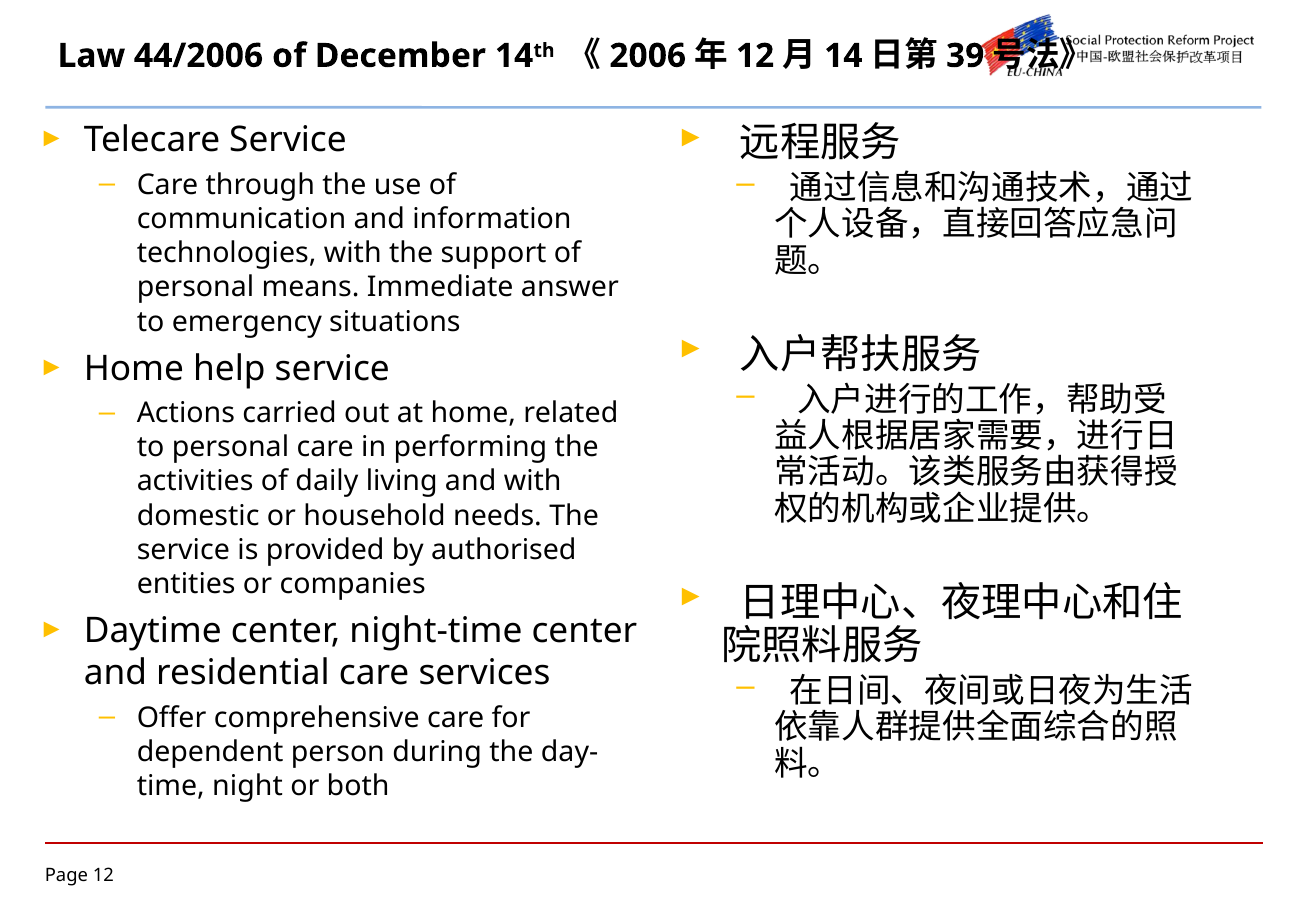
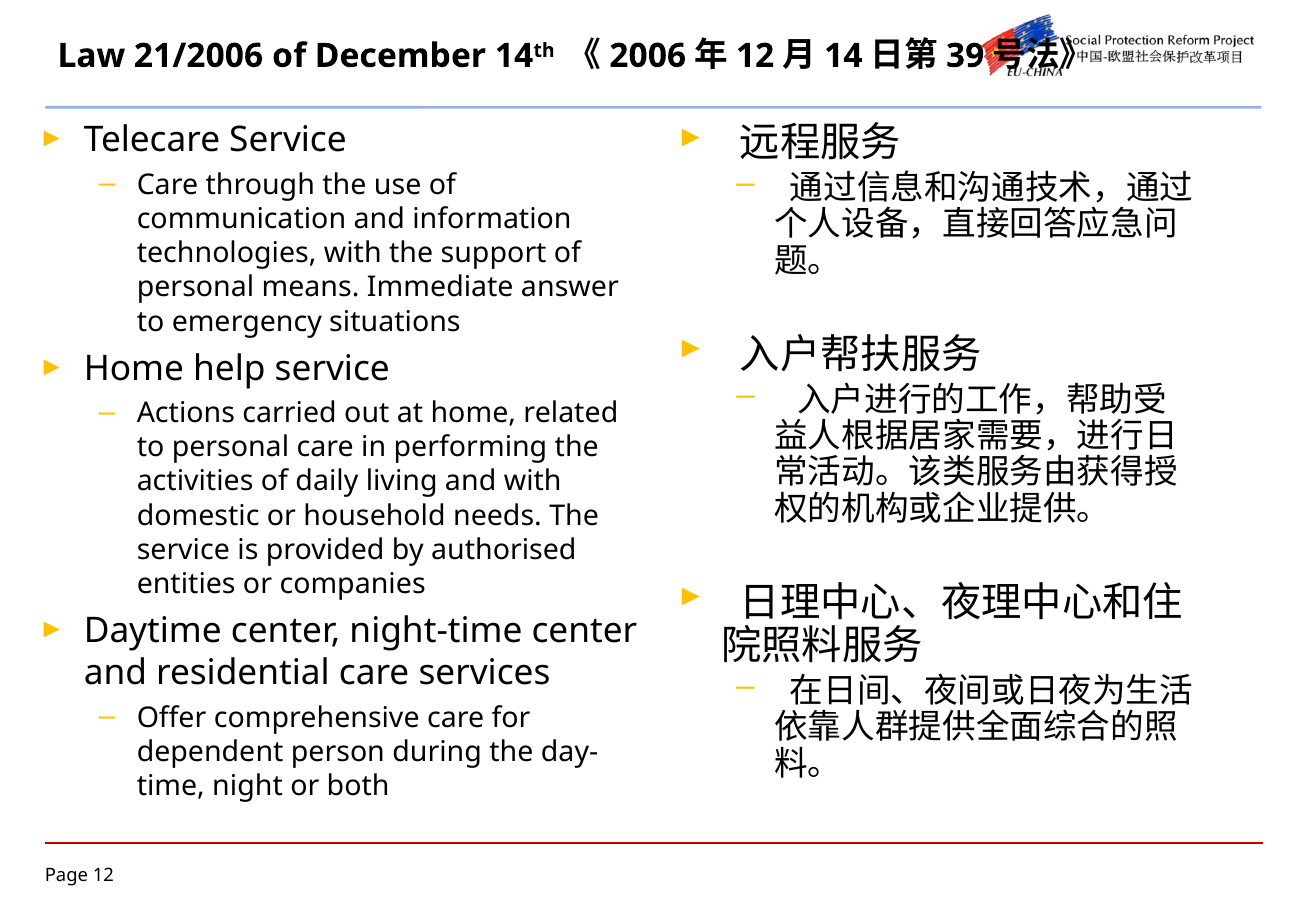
44/2006: 44/2006 -> 21/2006
